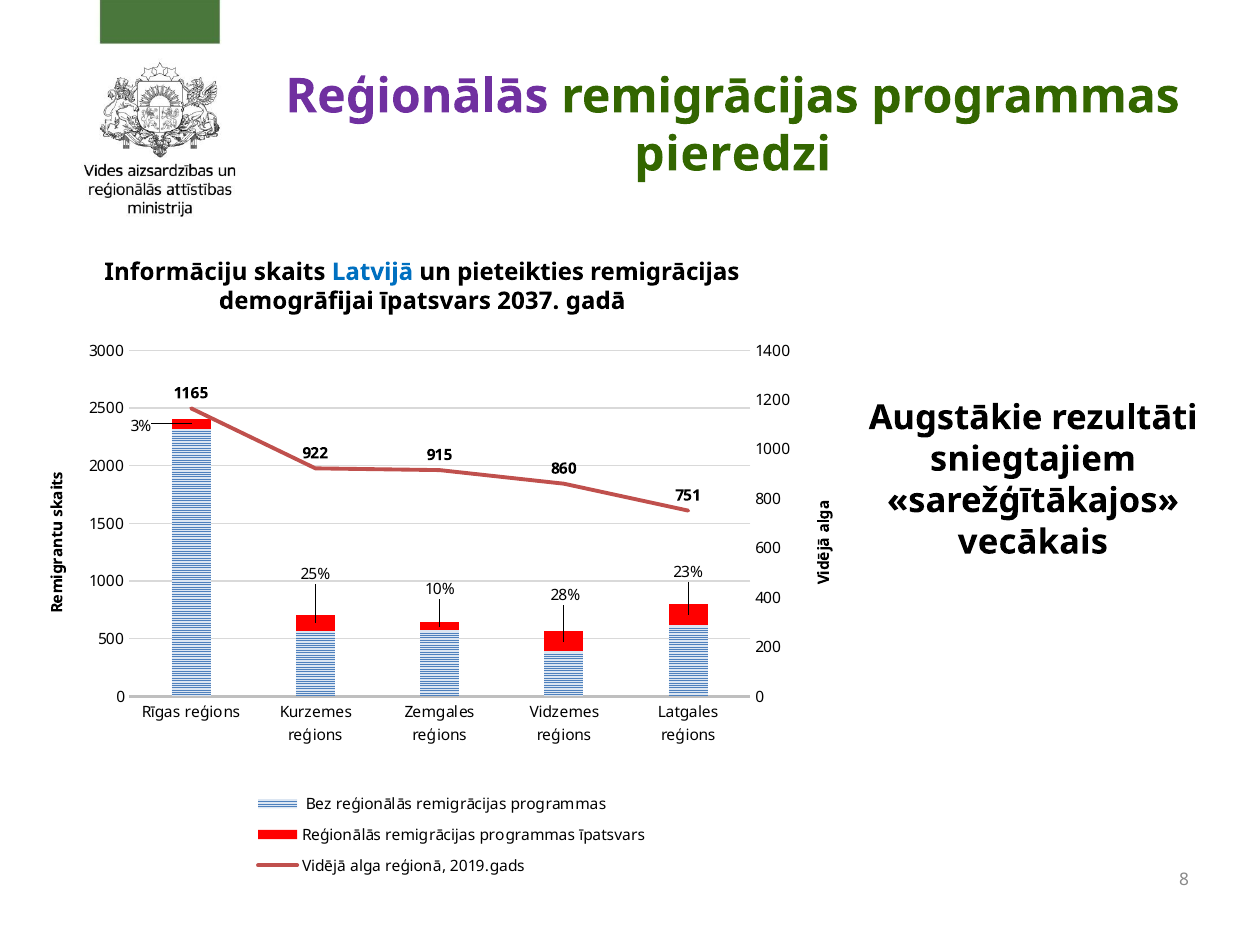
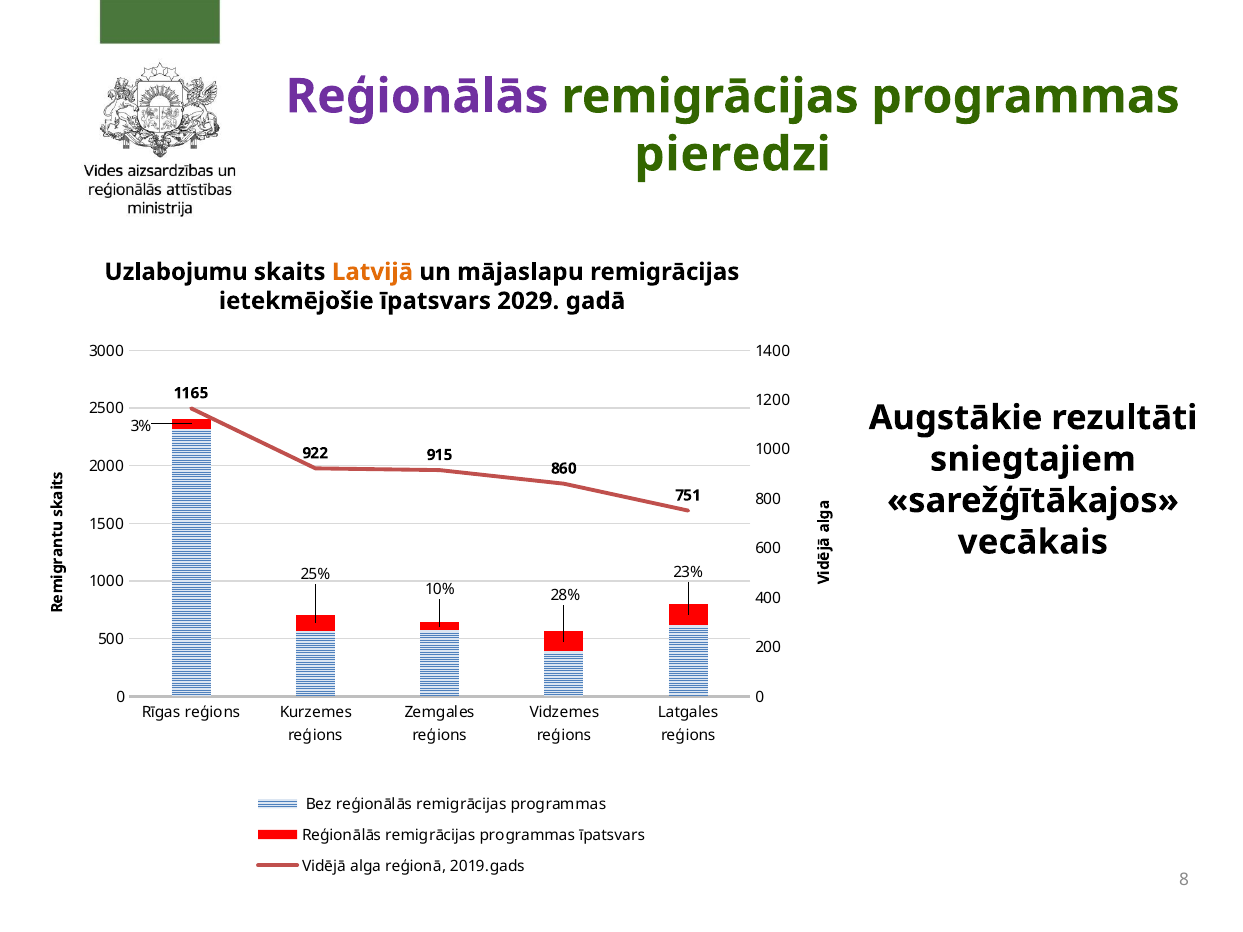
Informāciju: Informāciju -> Uzlabojumu
Latvijā colour: blue -> orange
pieteikties: pieteikties -> mājaslapu
demogrāfijai: demogrāfijai -> ietekmējošie
2037: 2037 -> 2029
